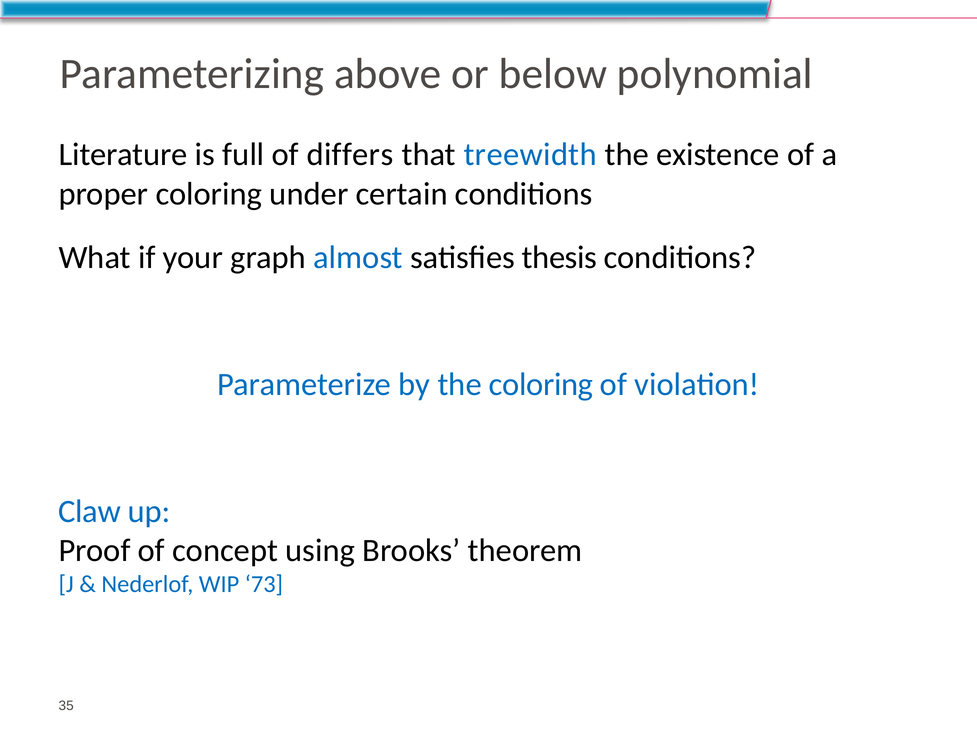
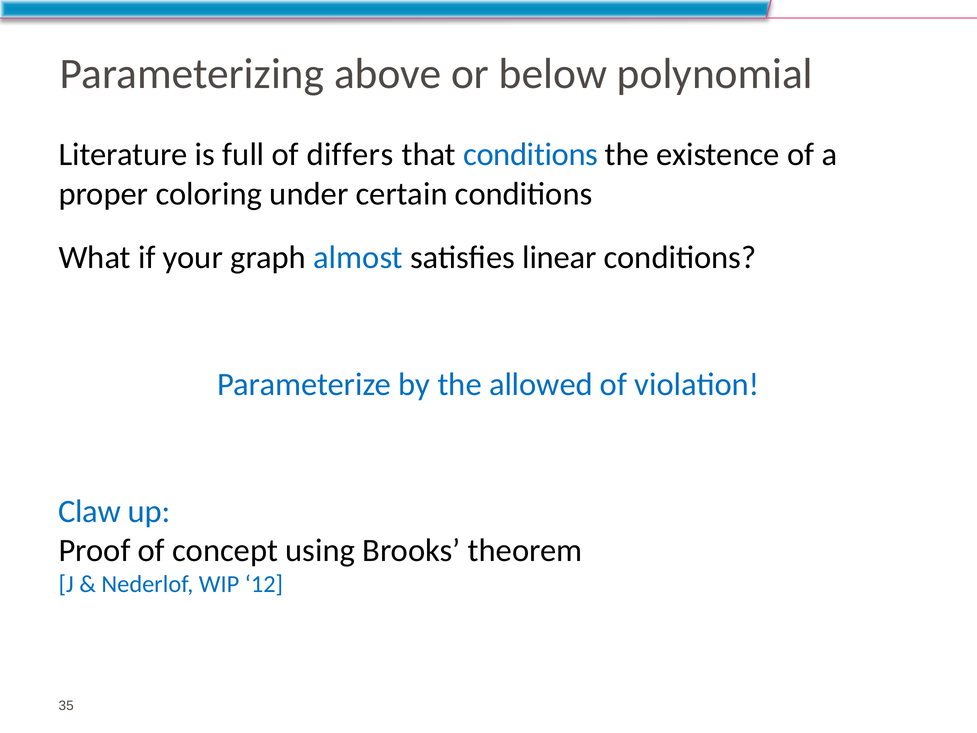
that treewidth: treewidth -> conditions
thesis: thesis -> linear
the coloring: coloring -> allowed
73: 73 -> 12
